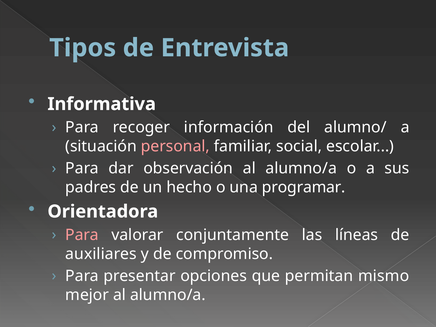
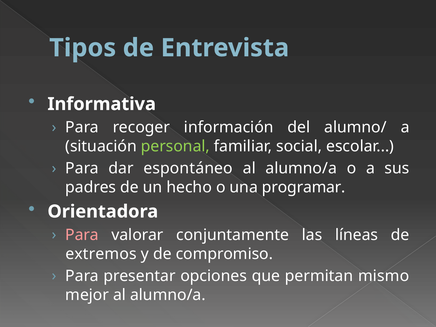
personal colour: pink -> light green
observación: observación -> espontáneo
auxiliares: auxiliares -> extremos
